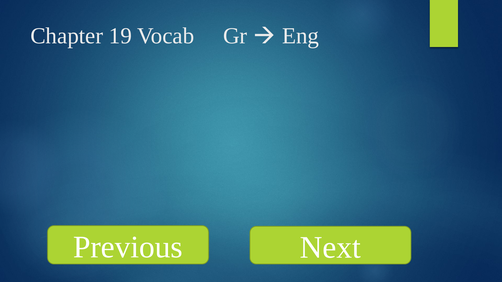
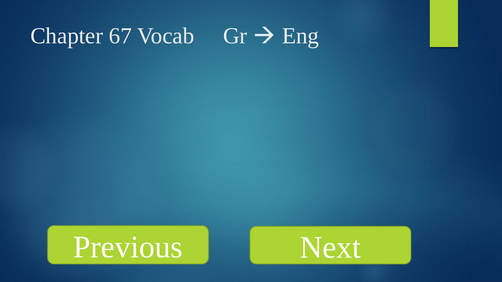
19: 19 -> 67
